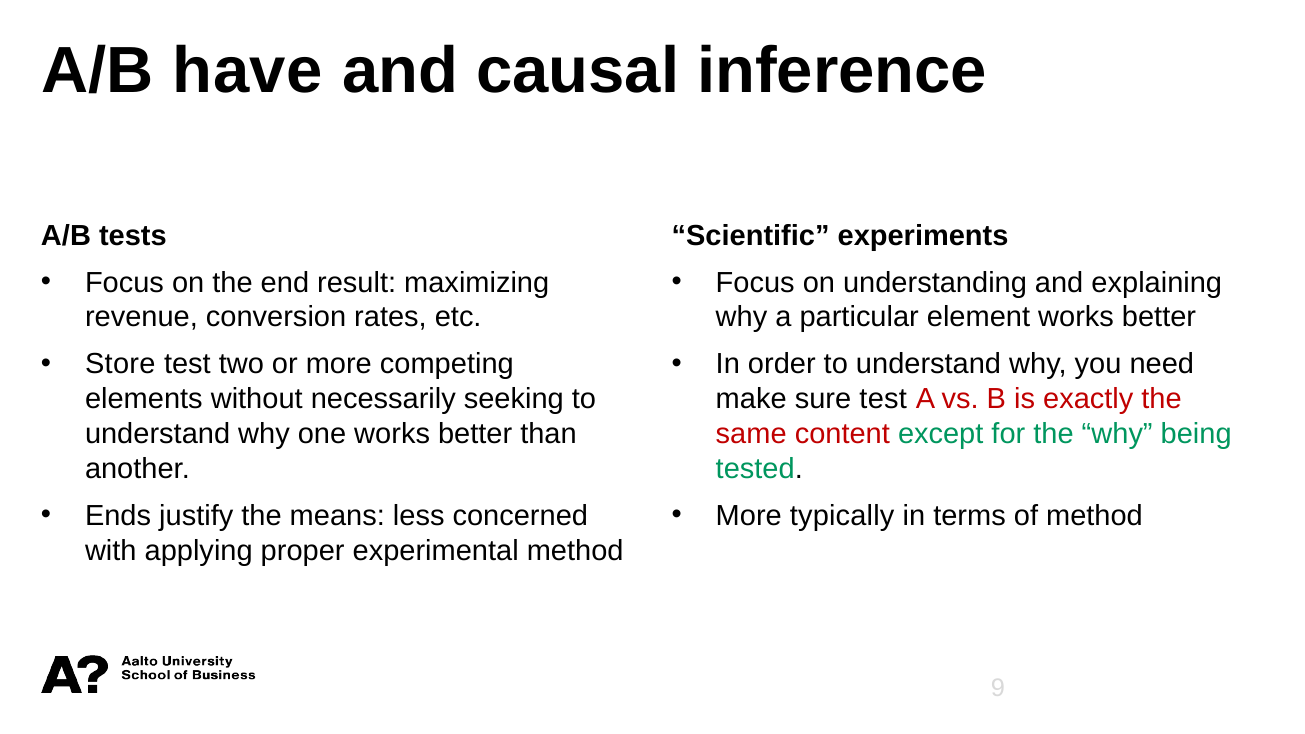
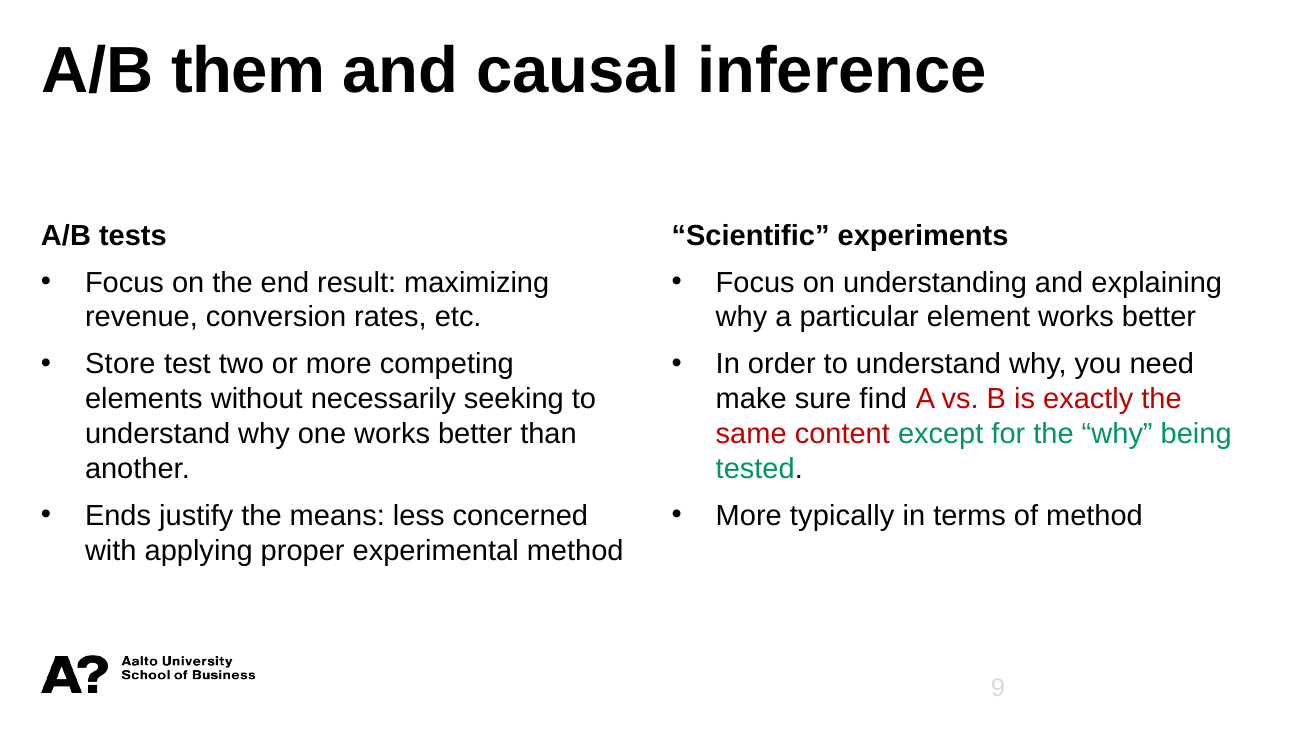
have: have -> them
sure test: test -> find
